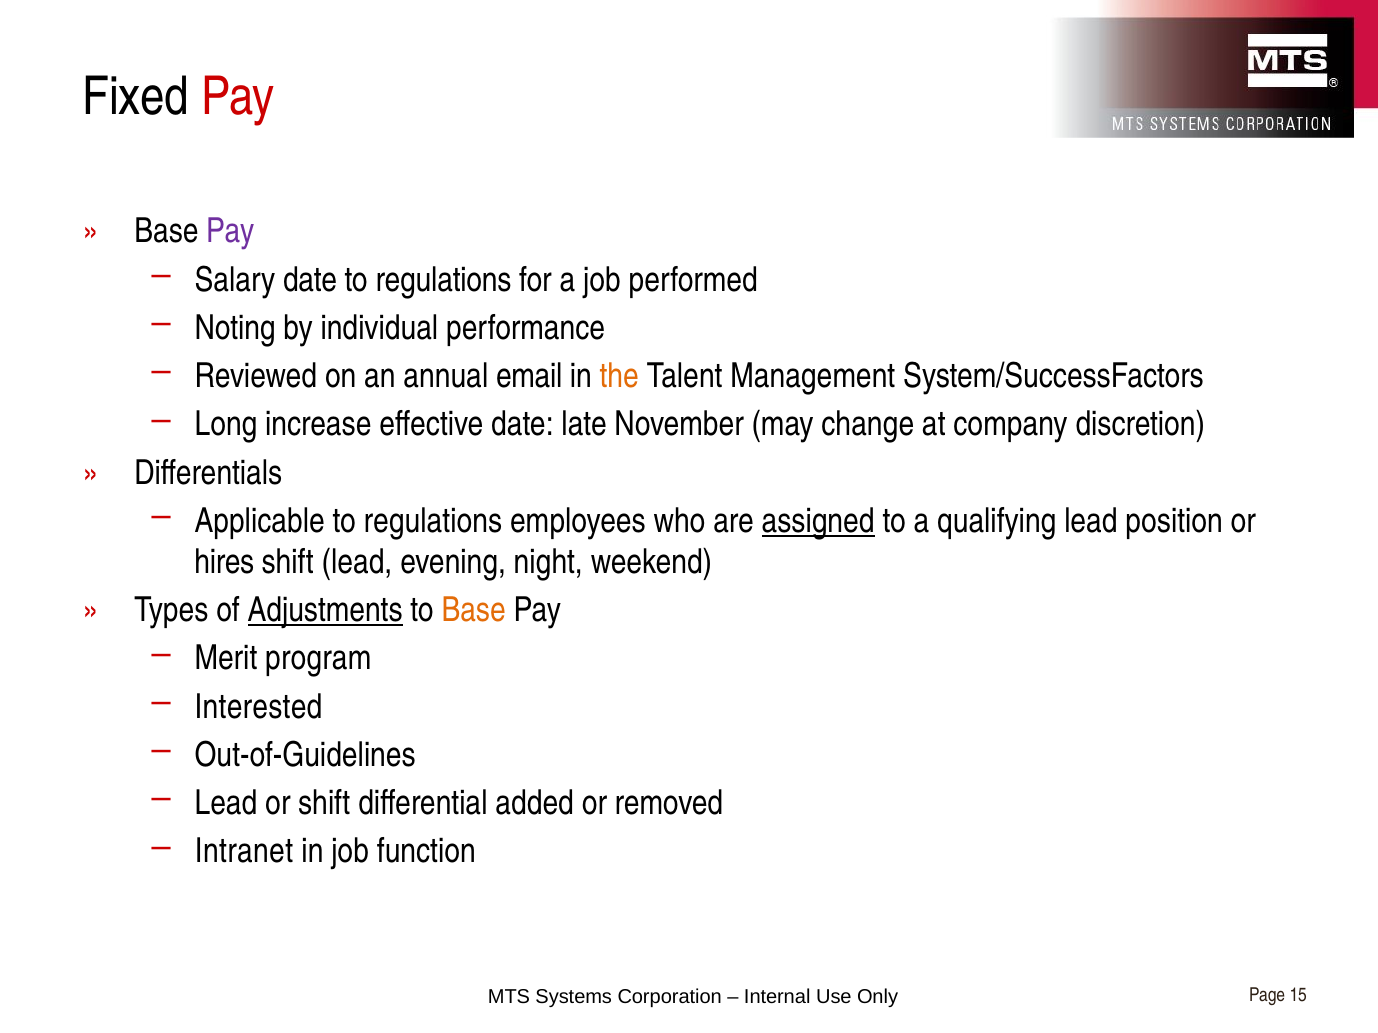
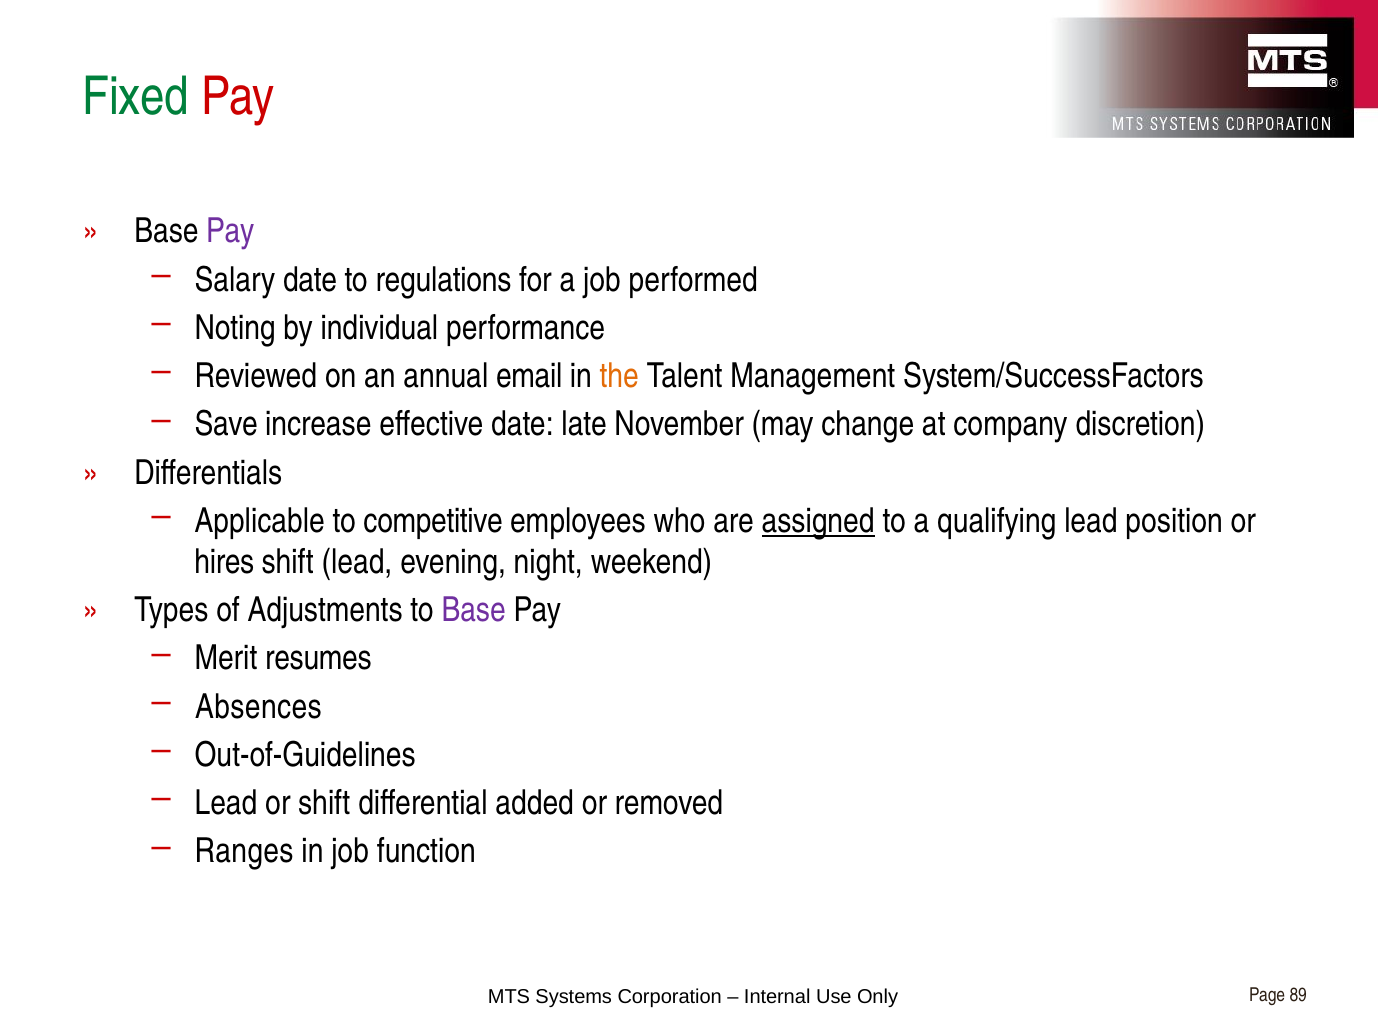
Fixed colour: black -> green
Long: Long -> Save
Applicable to regulations: regulations -> competitive
Adjustments underline: present -> none
Base at (474, 611) colour: orange -> purple
program: program -> resumes
Interested: Interested -> Absences
Intranet: Intranet -> Ranges
15: 15 -> 89
